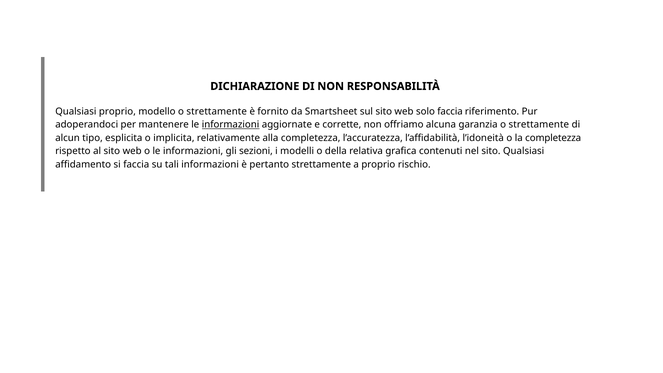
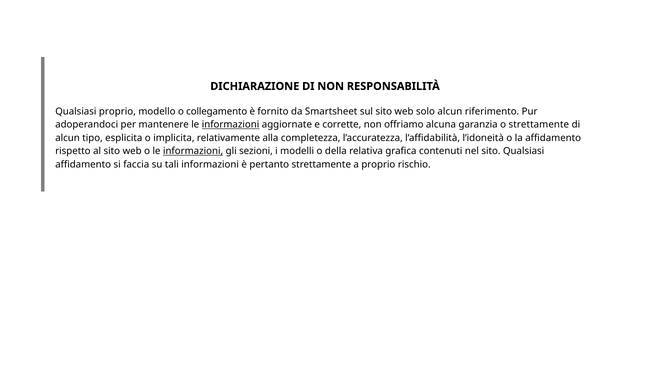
modello o strettamente: strettamente -> collegamento
solo faccia: faccia -> alcun
la completezza: completezza -> affidamento
informazioni at (193, 151) underline: none -> present
